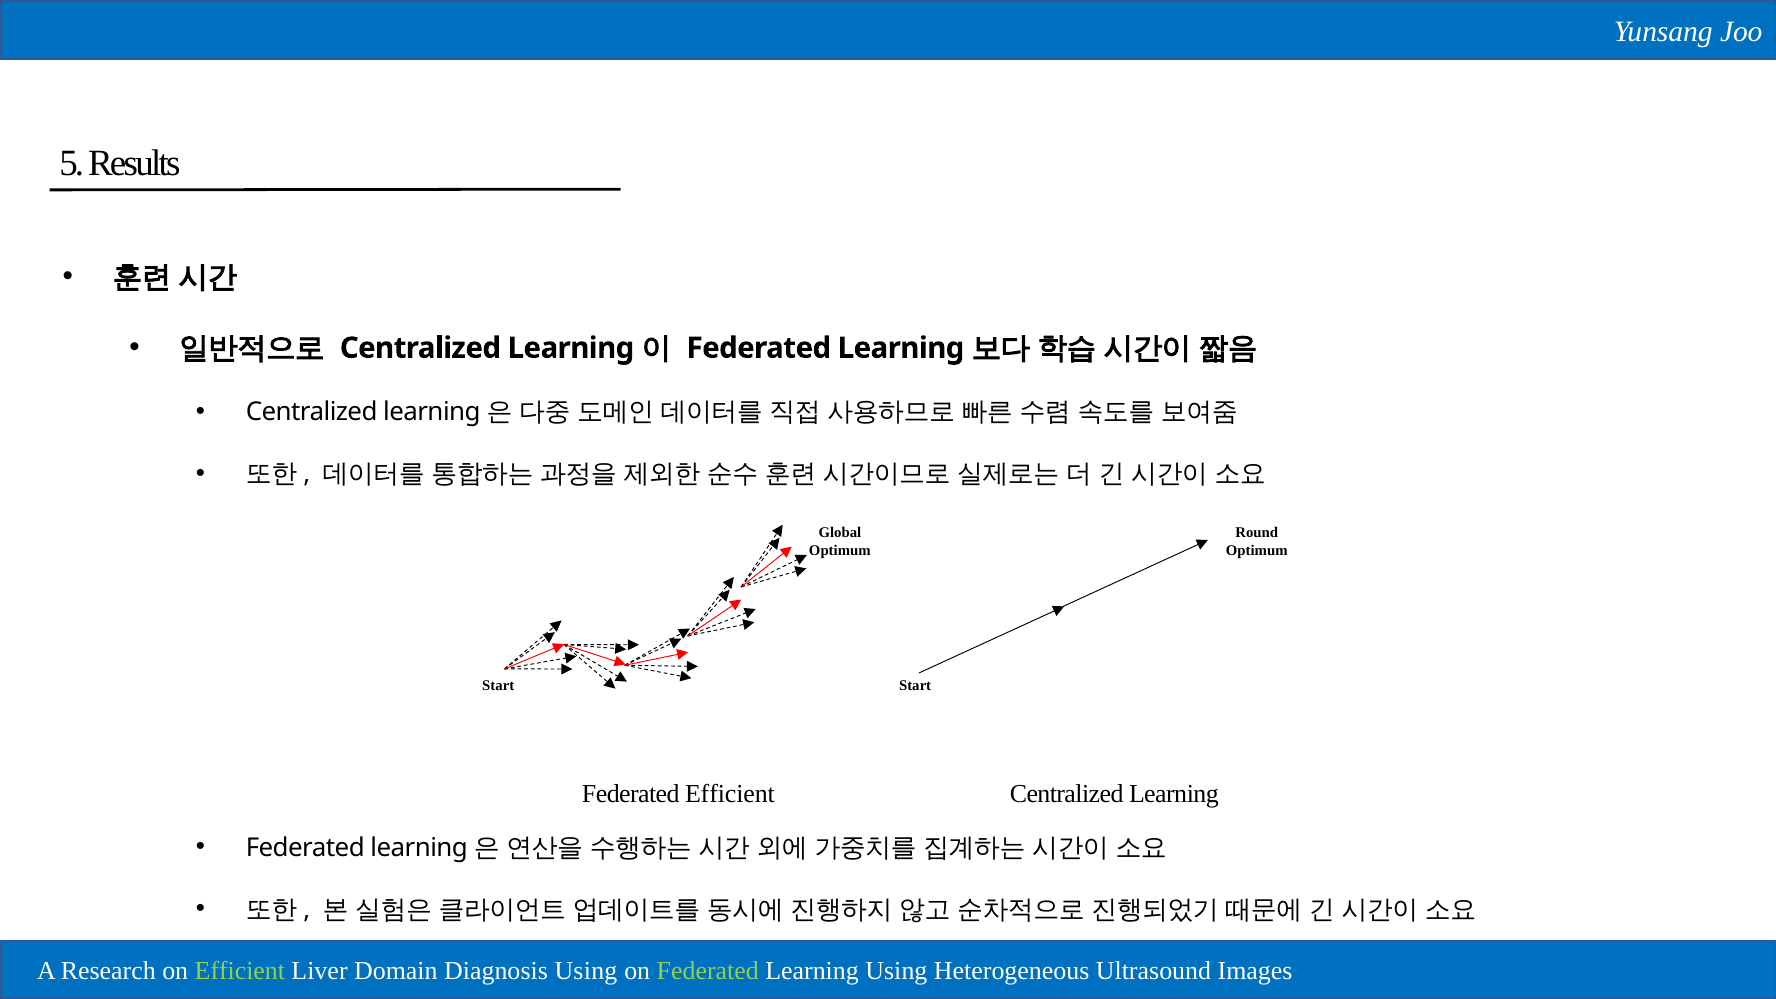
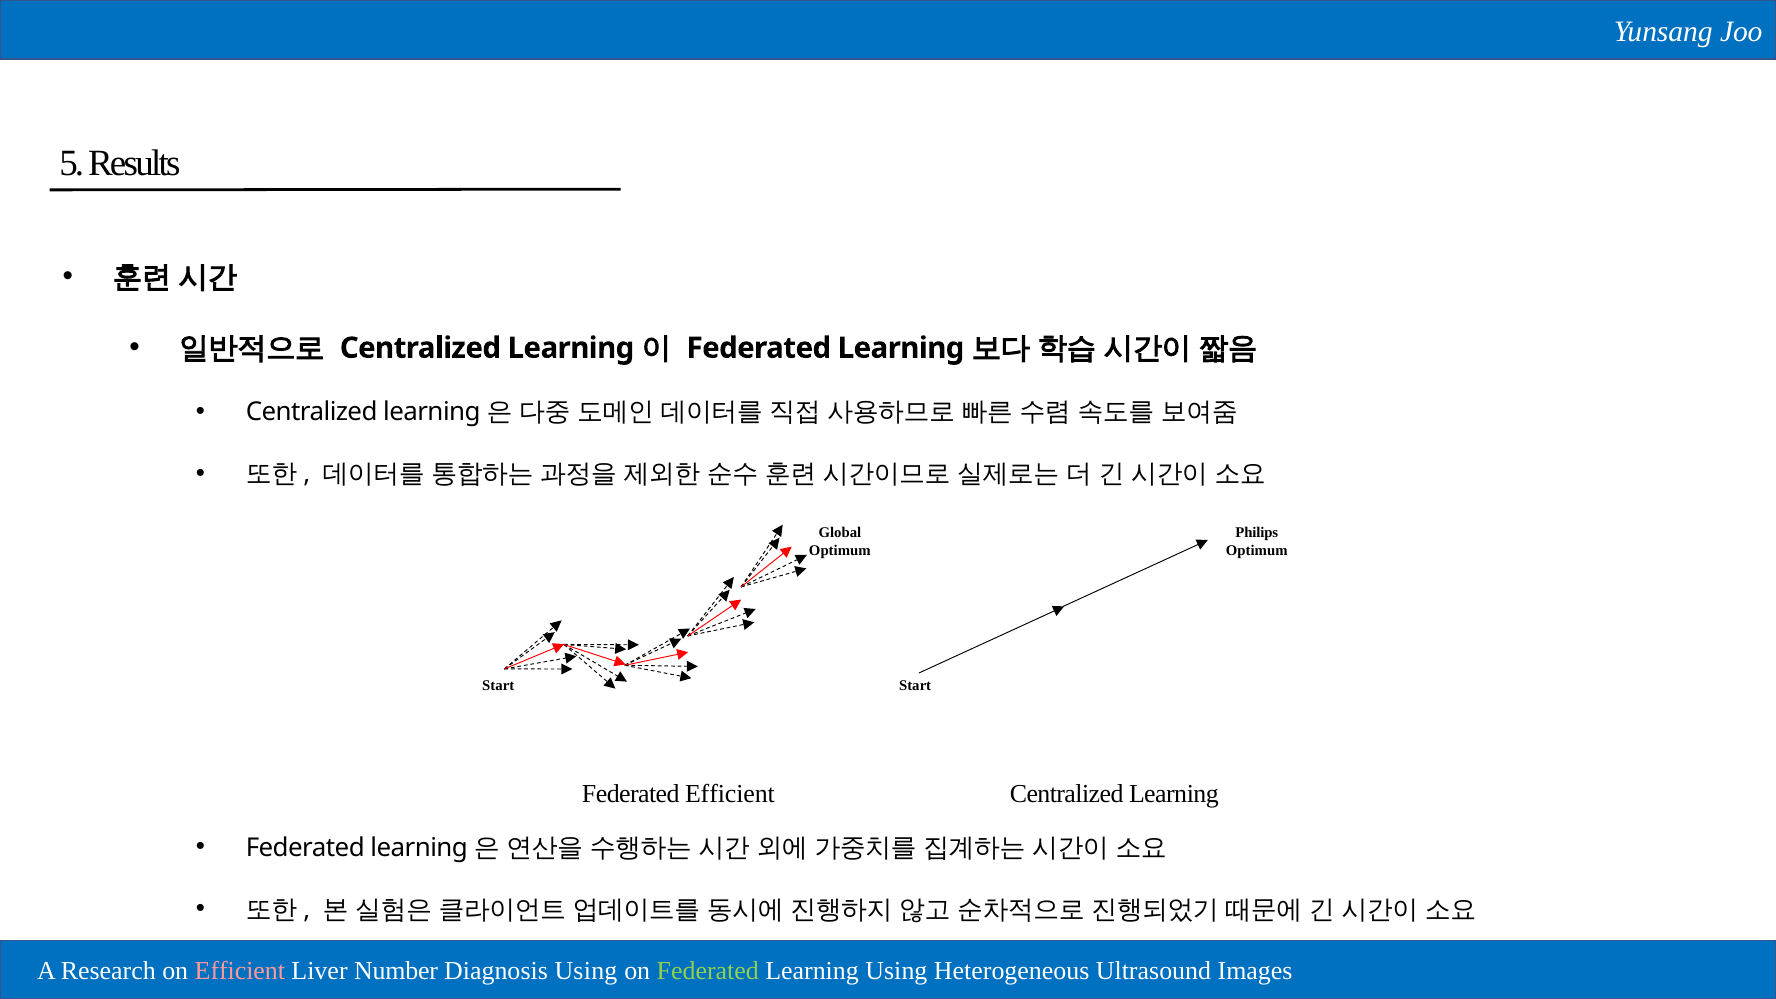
Round: Round -> Philips
Efficient at (240, 971) colour: light green -> pink
Domain: Domain -> Number
